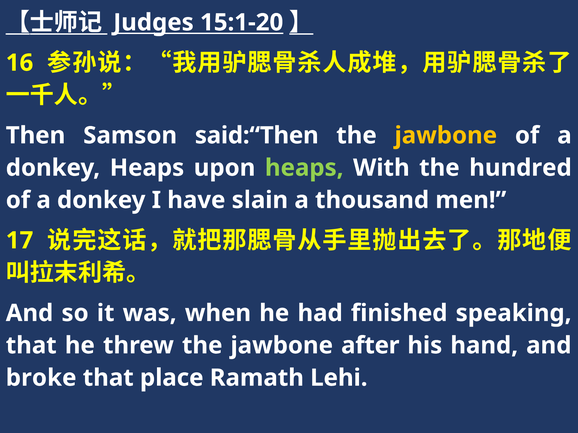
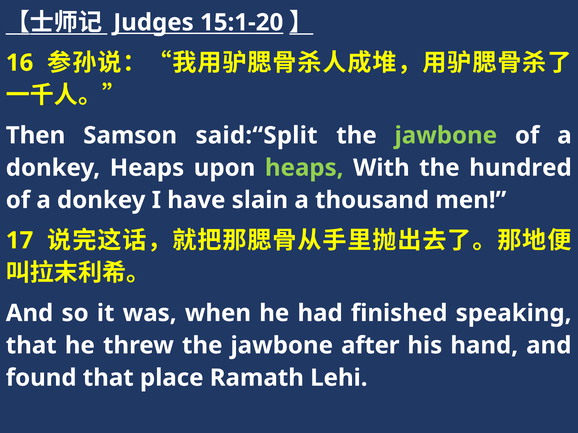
said:“Then: said:“Then -> said:“Split
jawbone at (446, 136) colour: yellow -> light green
broke: broke -> found
